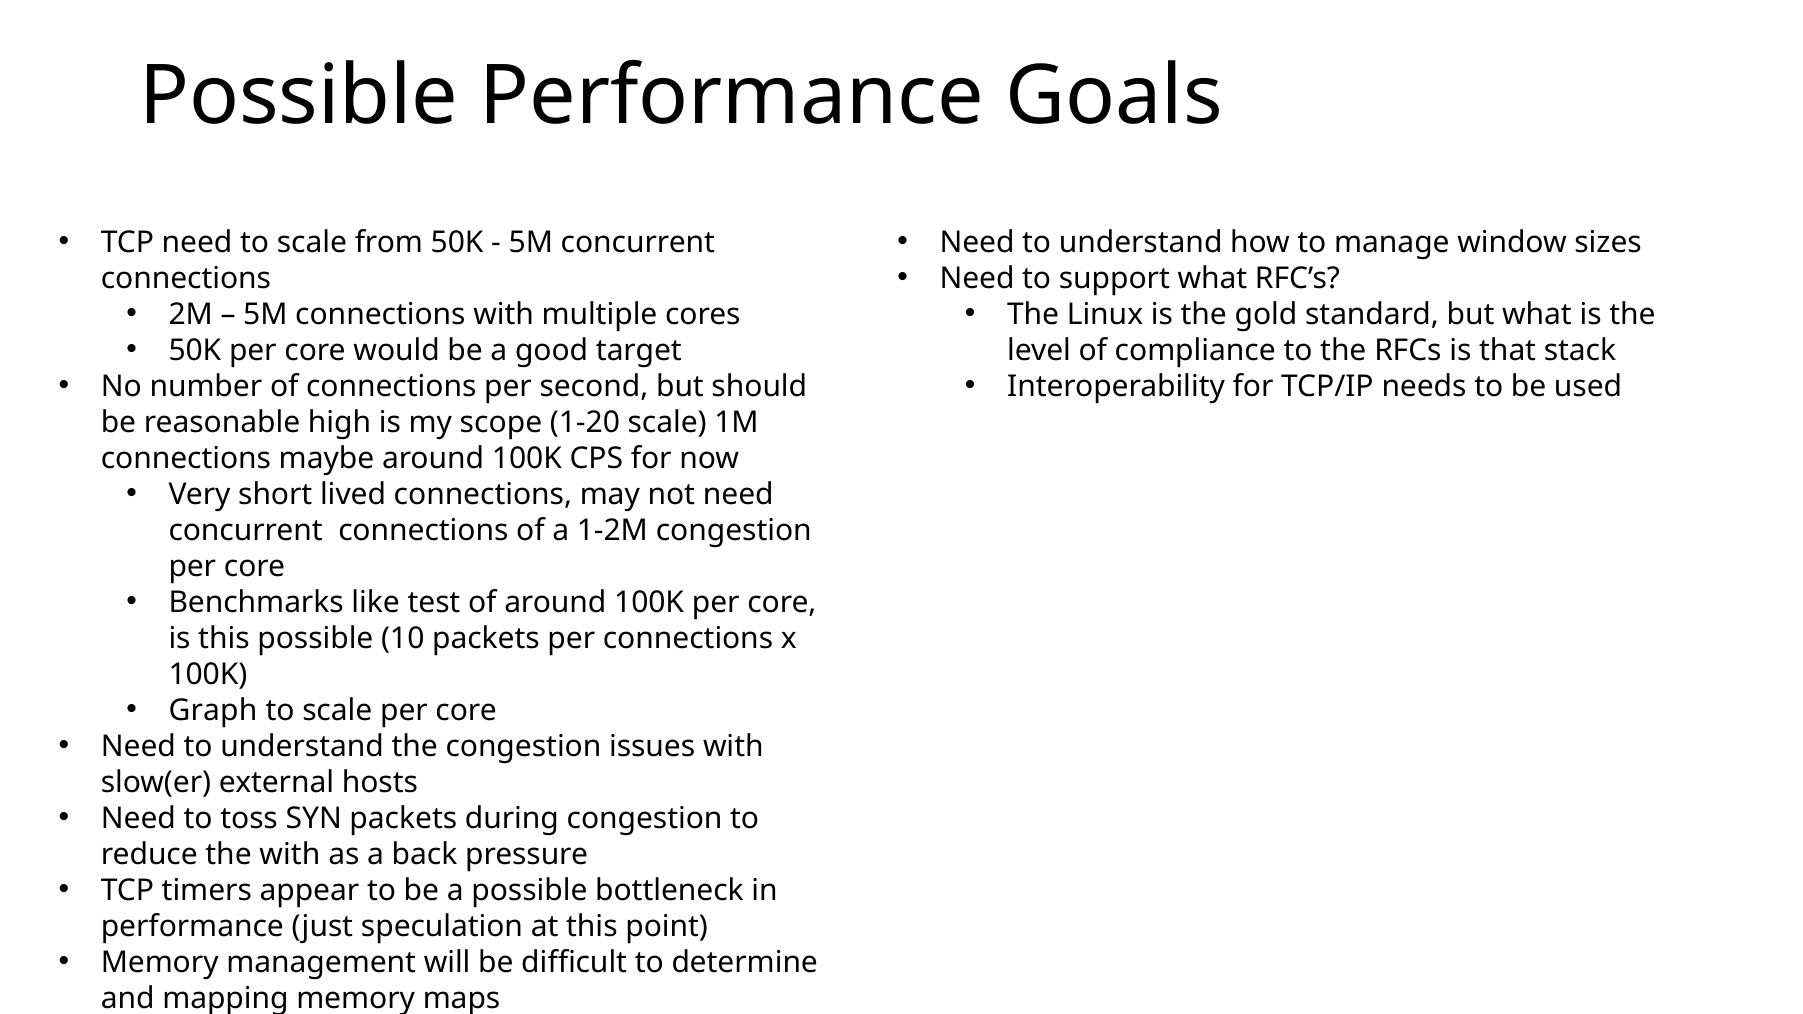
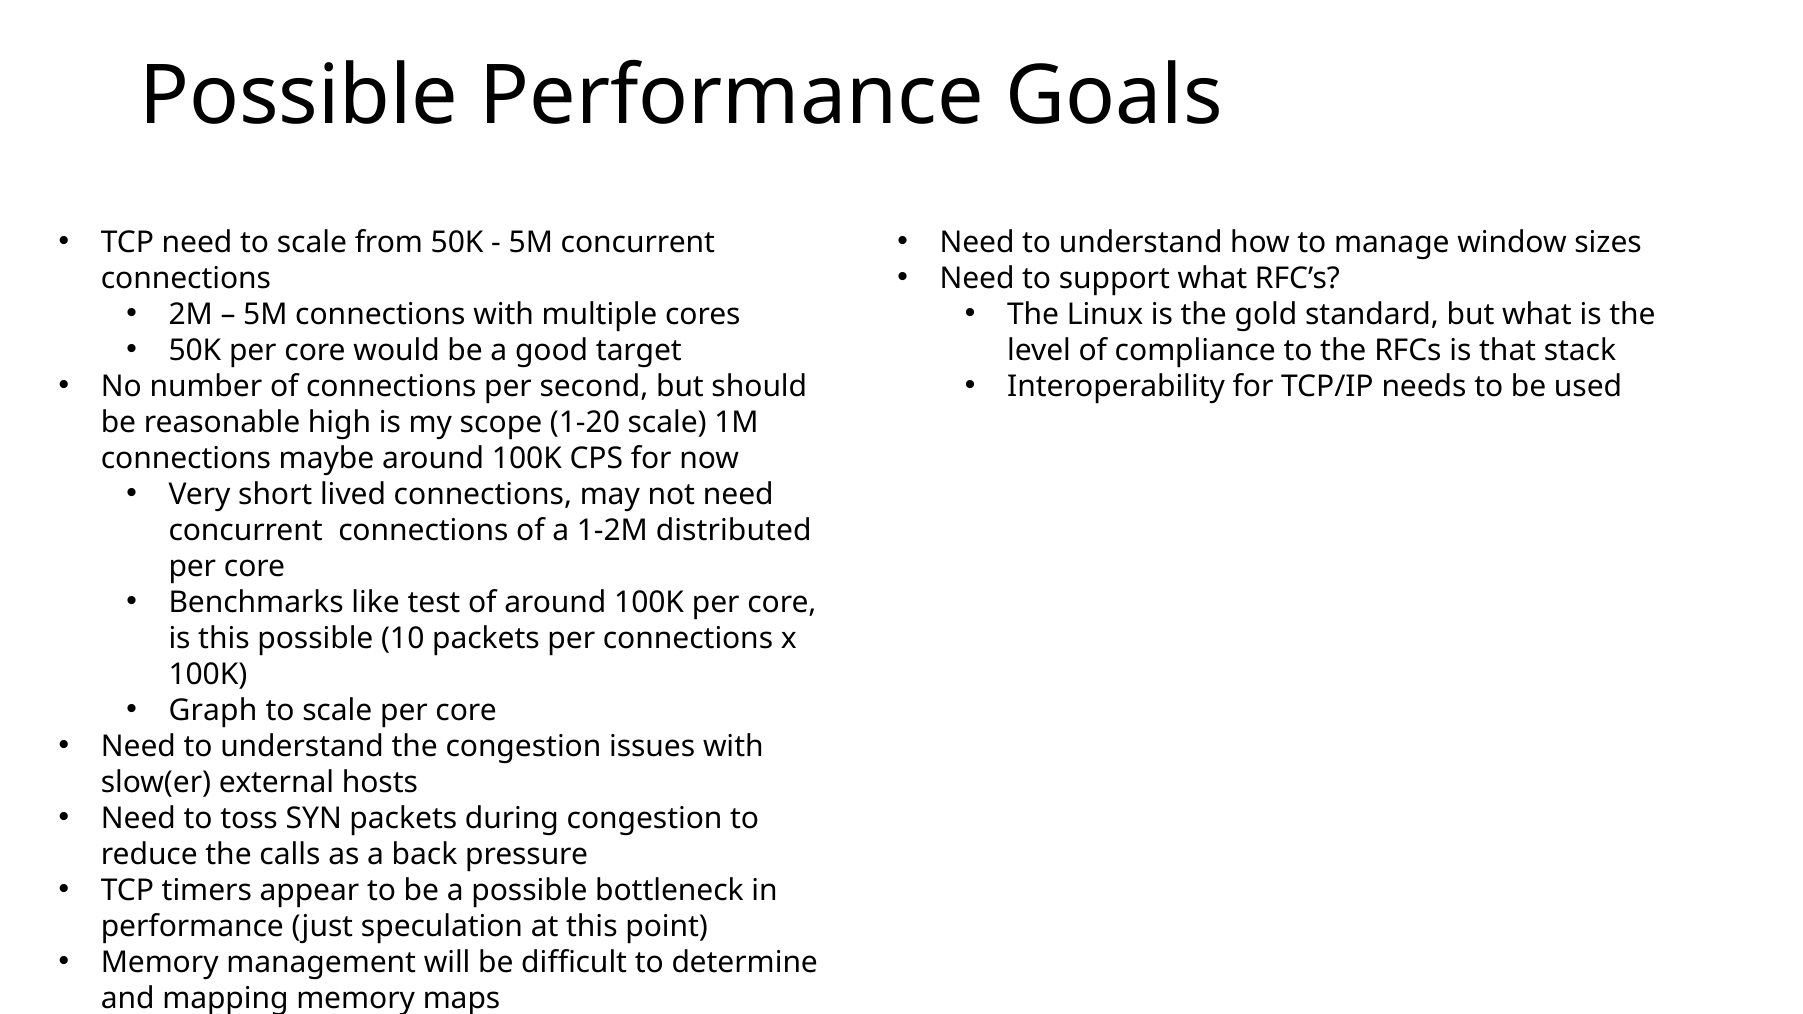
1-2M congestion: congestion -> distributed
the with: with -> calls
